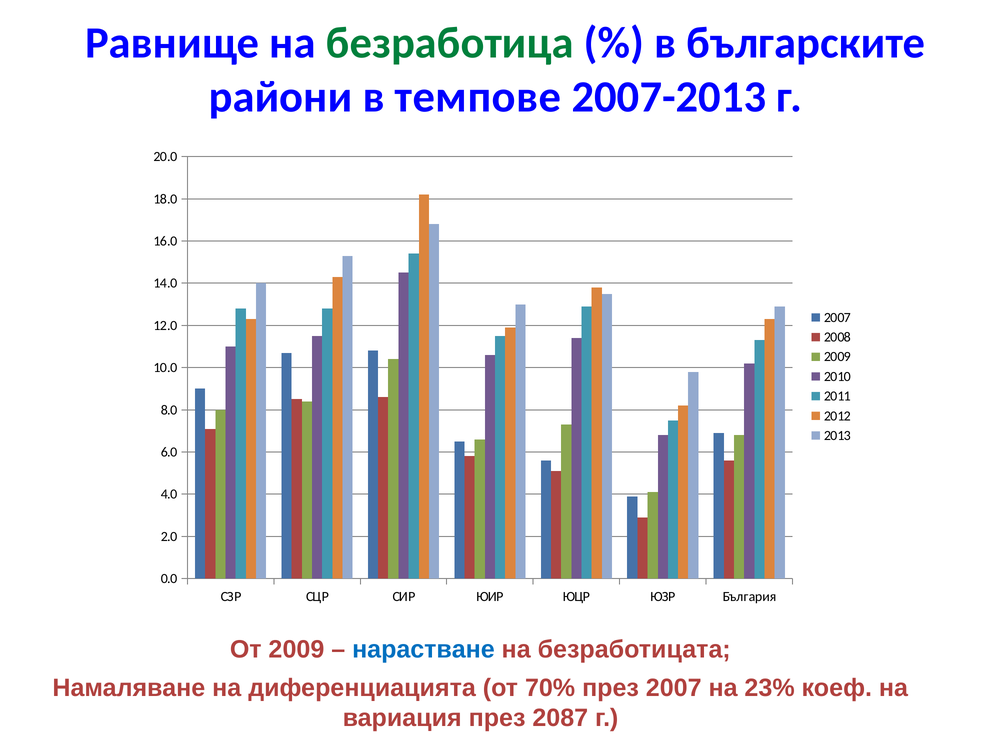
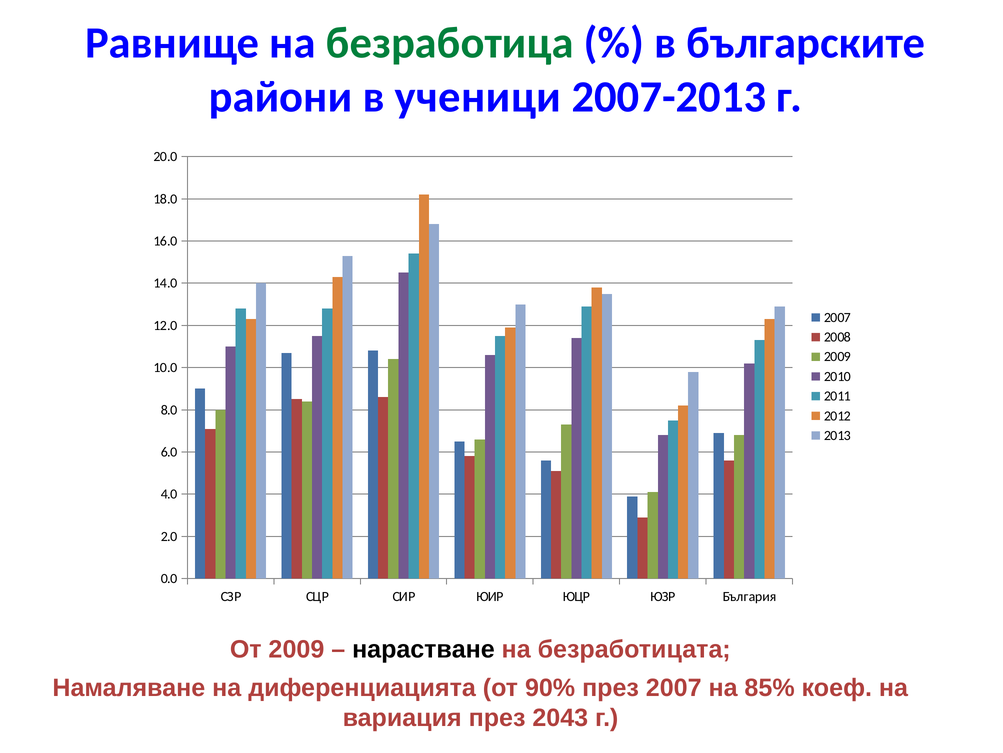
темпове: темпове -> ученици
нарастване colour: blue -> black
70%: 70% -> 90%
23%: 23% -> 85%
2087: 2087 -> 2043
